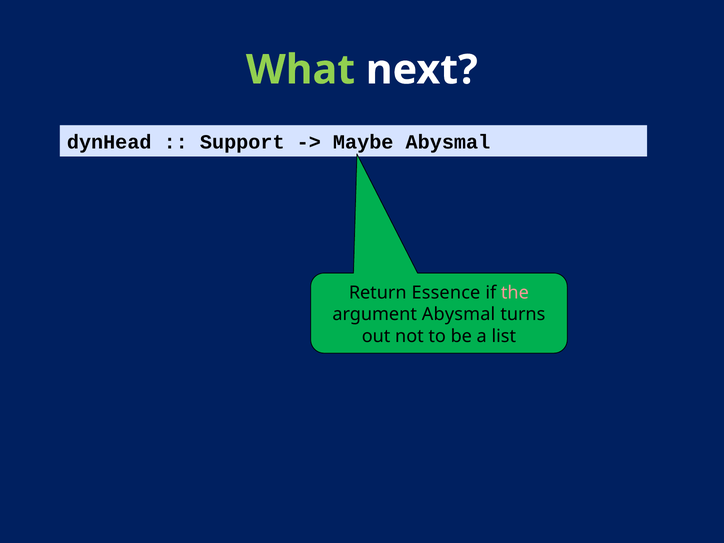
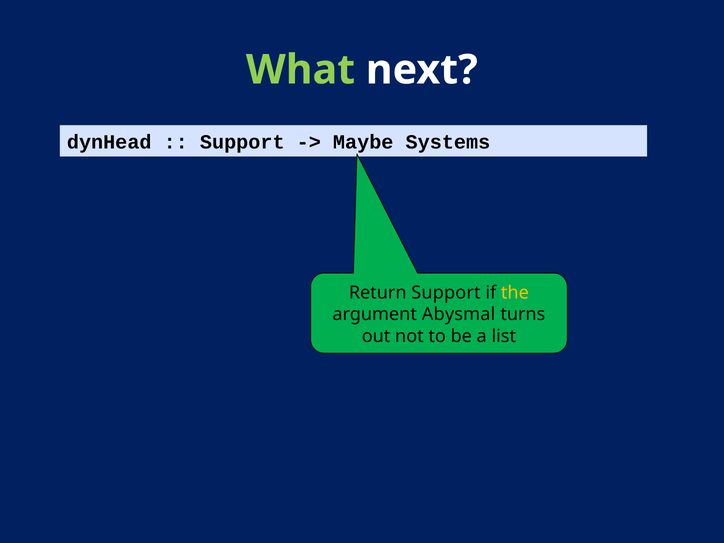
Maybe Abysmal: Abysmal -> Systems
Return Essence: Essence -> Support
the colour: pink -> yellow
